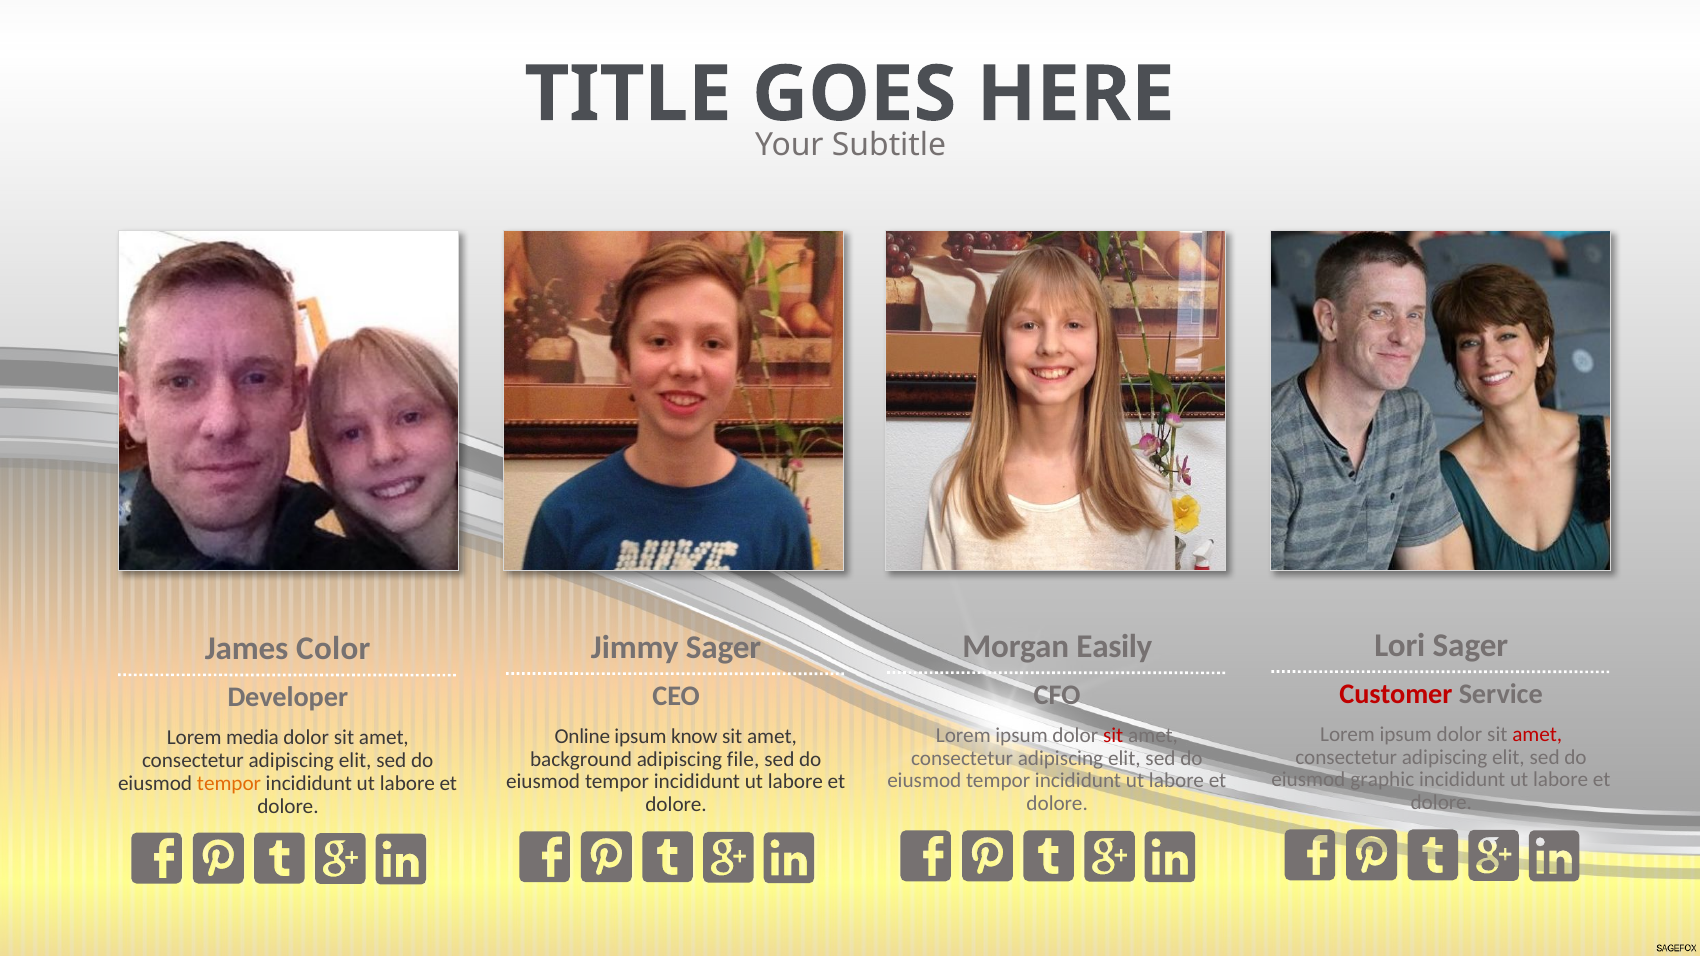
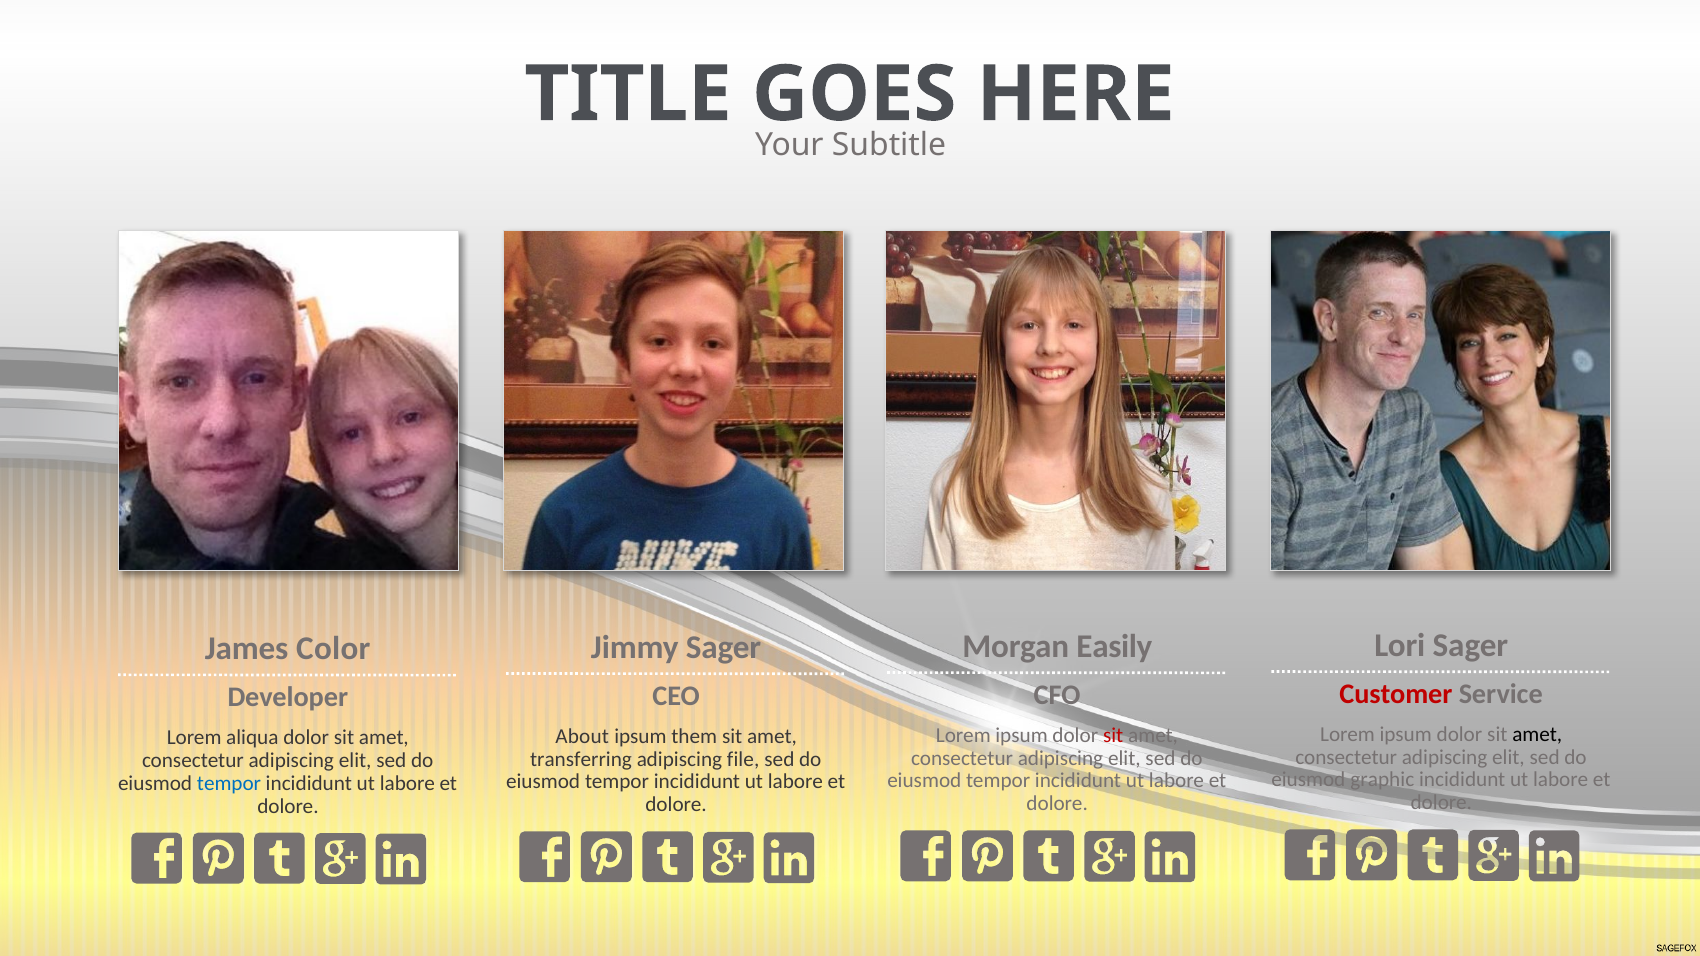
amet at (1537, 734) colour: red -> black
Online: Online -> About
know: know -> them
media: media -> aliqua
background: background -> transferring
tempor at (229, 783) colour: orange -> blue
